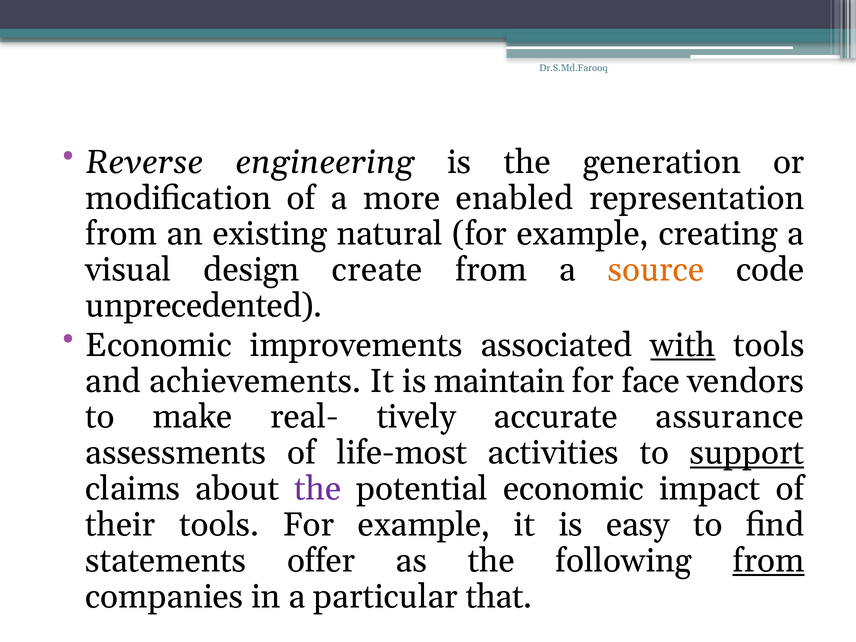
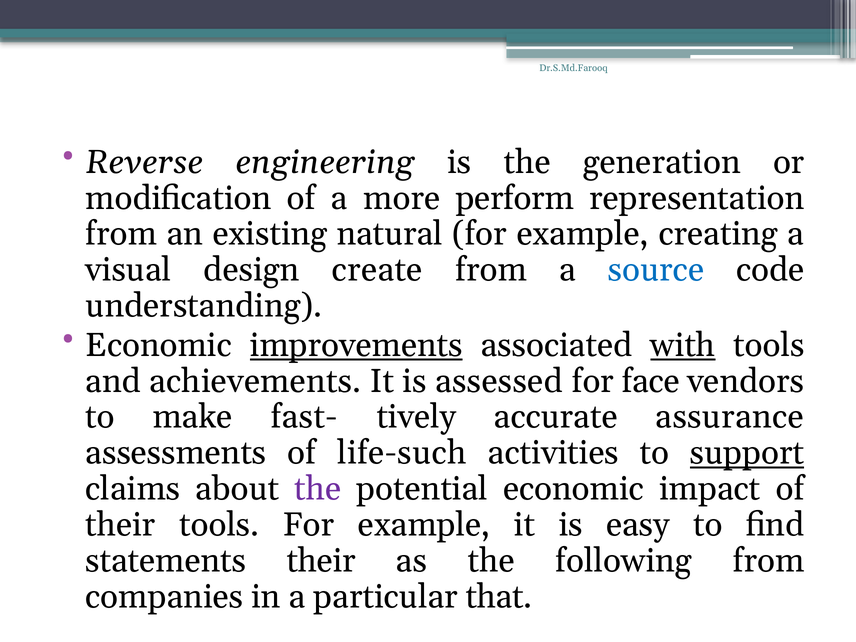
enabled: enabled -> perform
source colour: orange -> blue
unprecedented: unprecedented -> understanding
improvements underline: none -> present
maintain: maintain -> assessed
real-: real- -> fast-
life-most: life-most -> life-such
statements offer: offer -> their
from at (769, 561) underline: present -> none
